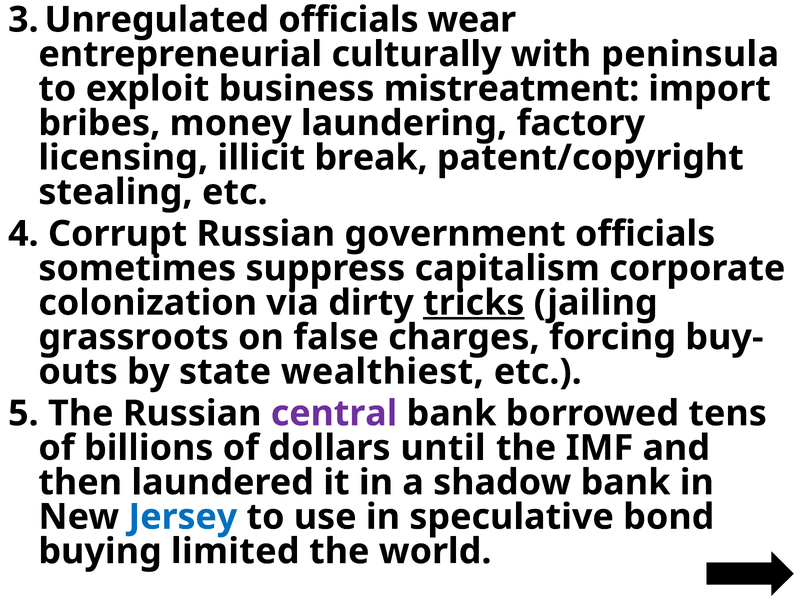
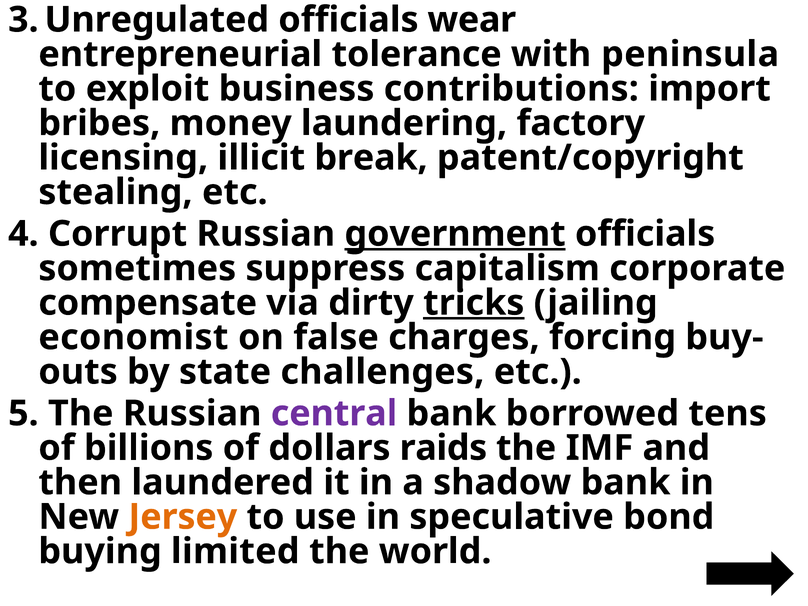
culturally: culturally -> tolerance
mistreatment: mistreatment -> contributions
government underline: none -> present
colonization: colonization -> compensate
grassroots: grassroots -> economist
wealthiest: wealthiest -> challenges
until: until -> raids
Jersey colour: blue -> orange
